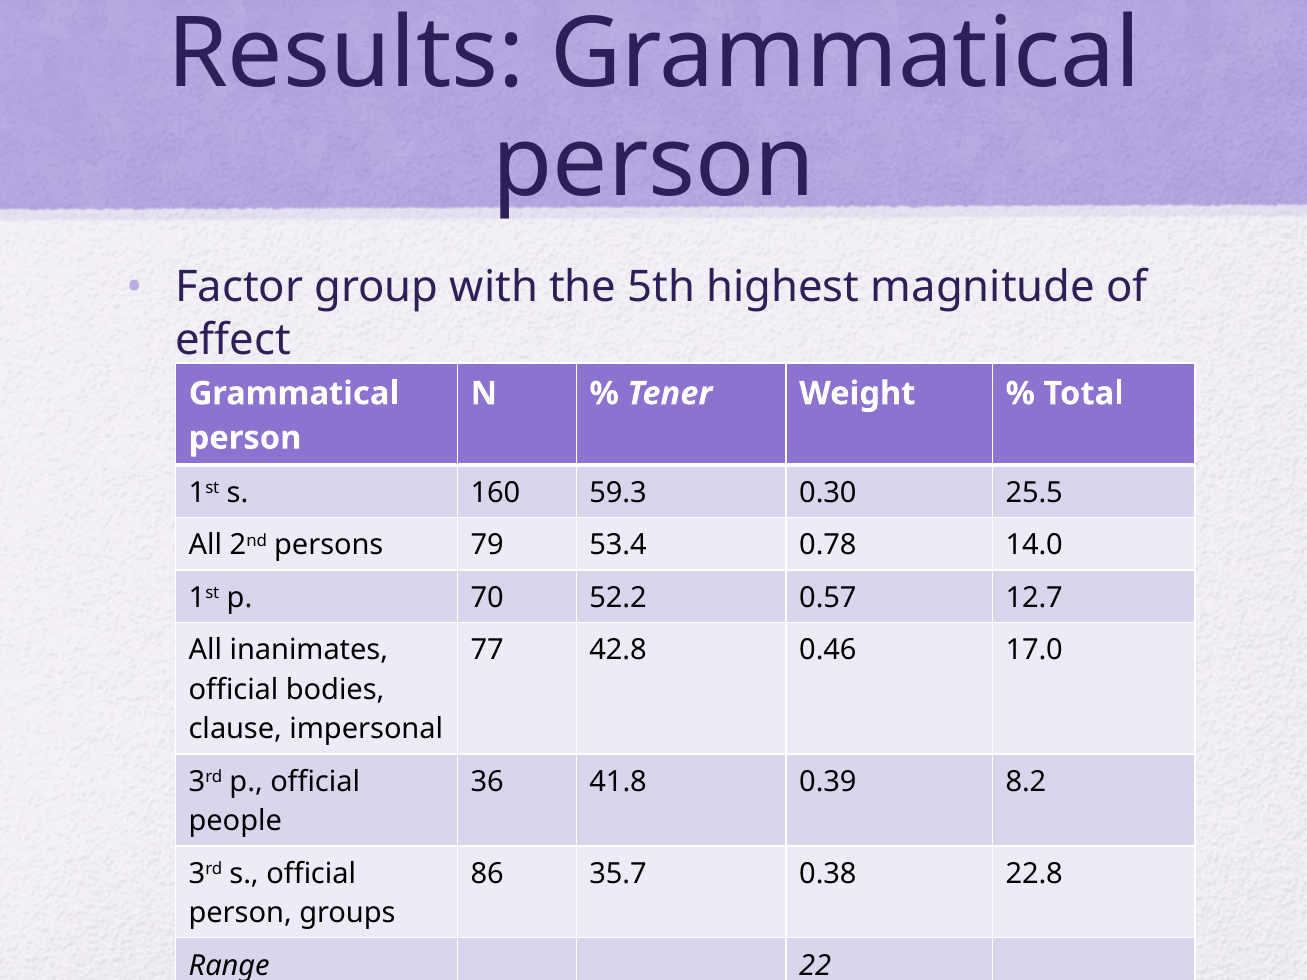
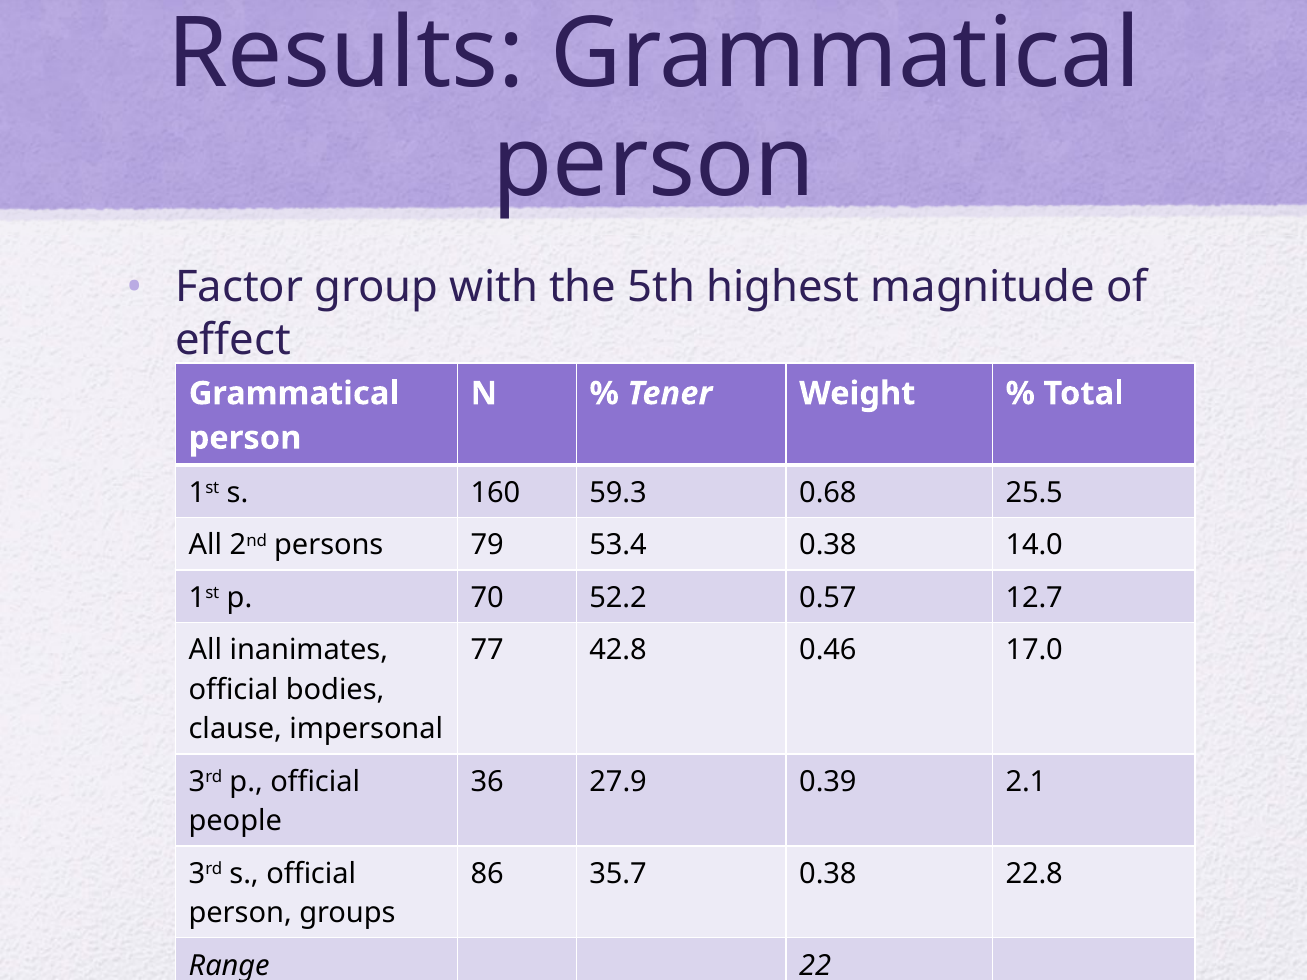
0.30: 0.30 -> 0.68
53.4 0.78: 0.78 -> 0.38
41.8: 41.8 -> 27.9
8.2: 8.2 -> 2.1
